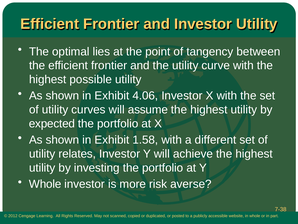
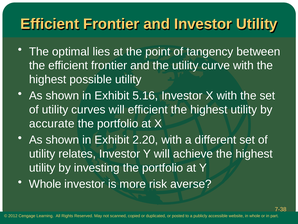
4.06: 4.06 -> 5.16
will assume: assume -> efficient
expected: expected -> accurate
1.58: 1.58 -> 2.20
